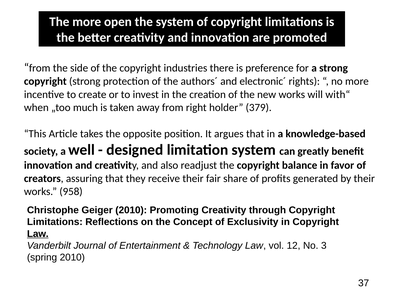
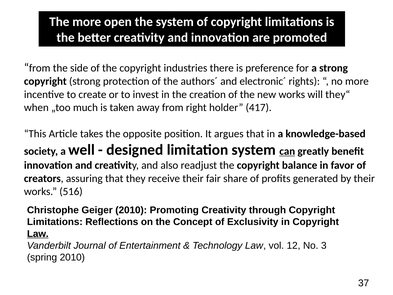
with“: with“ -> they“
379: 379 -> 417
can underline: none -> present
958: 958 -> 516
